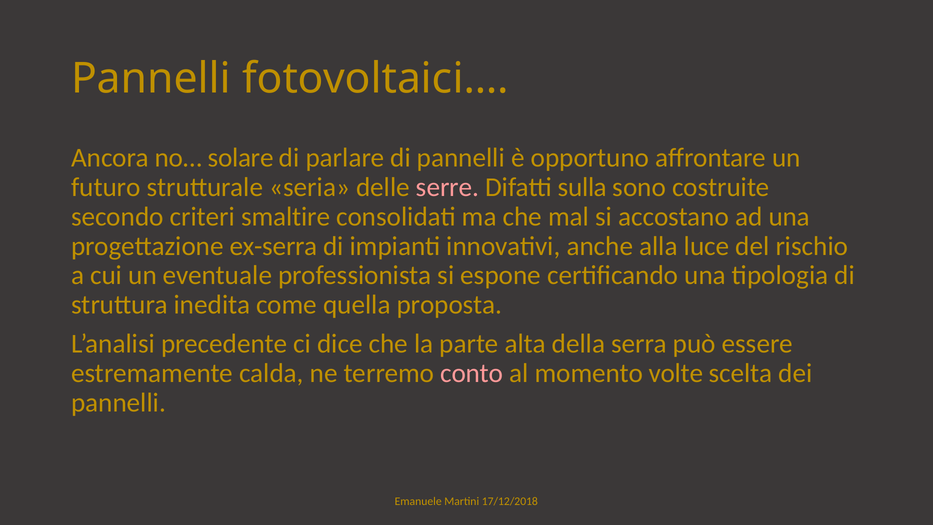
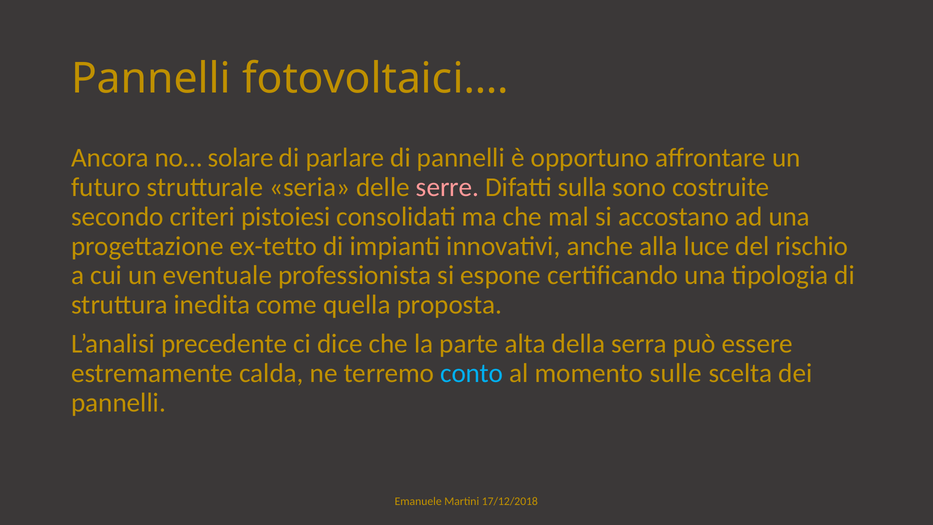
smaltire: smaltire -> pistoiesi
ex-serra: ex-serra -> ex-tetto
conto colour: pink -> light blue
volte: volte -> sulle
